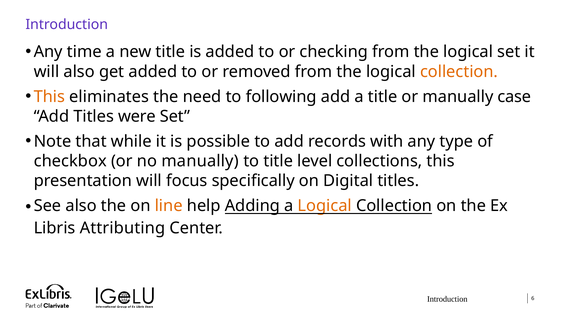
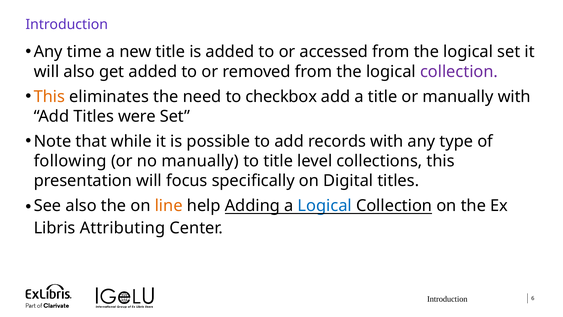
checking: checking -> accessed
collection at (459, 72) colour: orange -> purple
following: following -> checkbox
manually case: case -> with
checkbox: checkbox -> following
Logical at (325, 206) colour: orange -> blue
